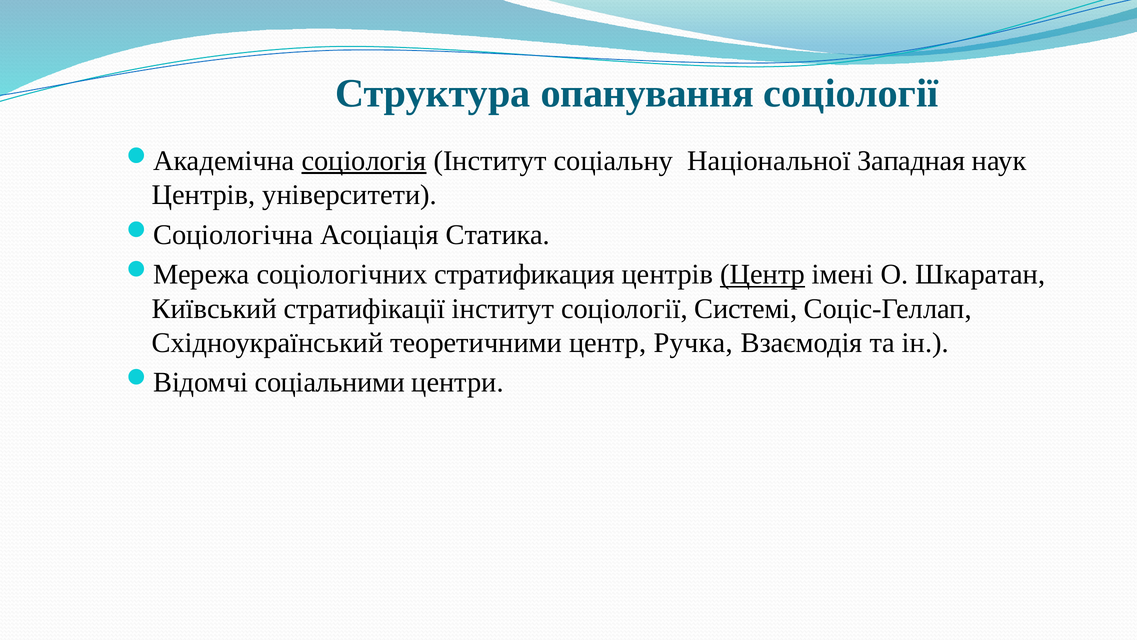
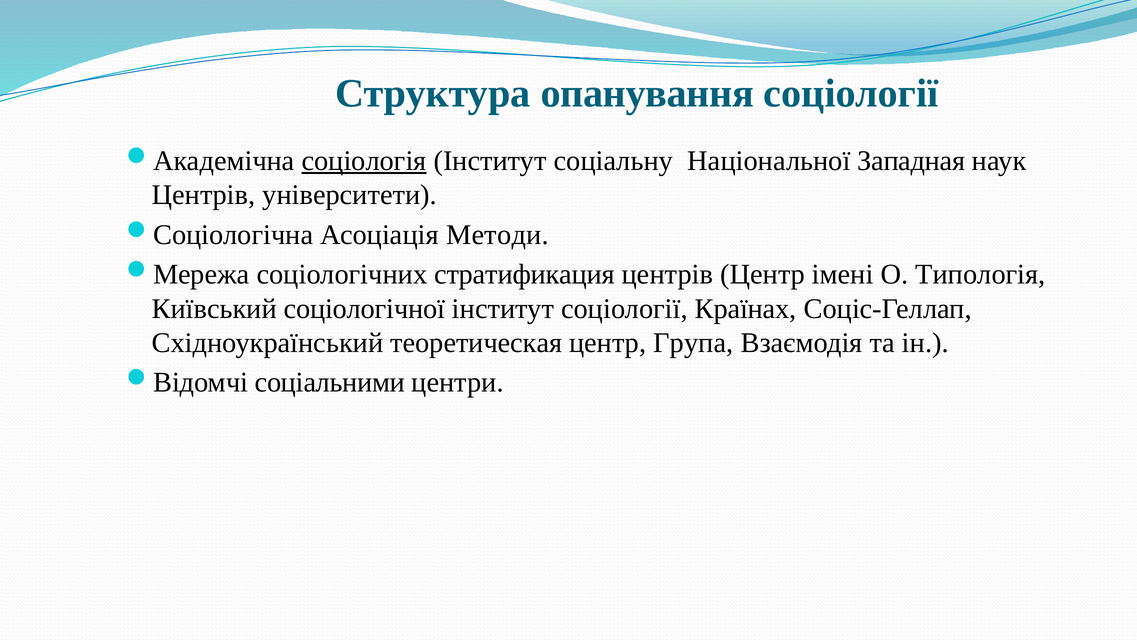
Статика: Статика -> Методи
Центр at (762, 274) underline: present -> none
Шкаратан: Шкаратан -> Типологія
стратифікації: стратифікації -> соціологічної
Системі: Системі -> Країнах
теоретичними: теоретичними -> теоретическая
Ручка: Ручка -> Група
